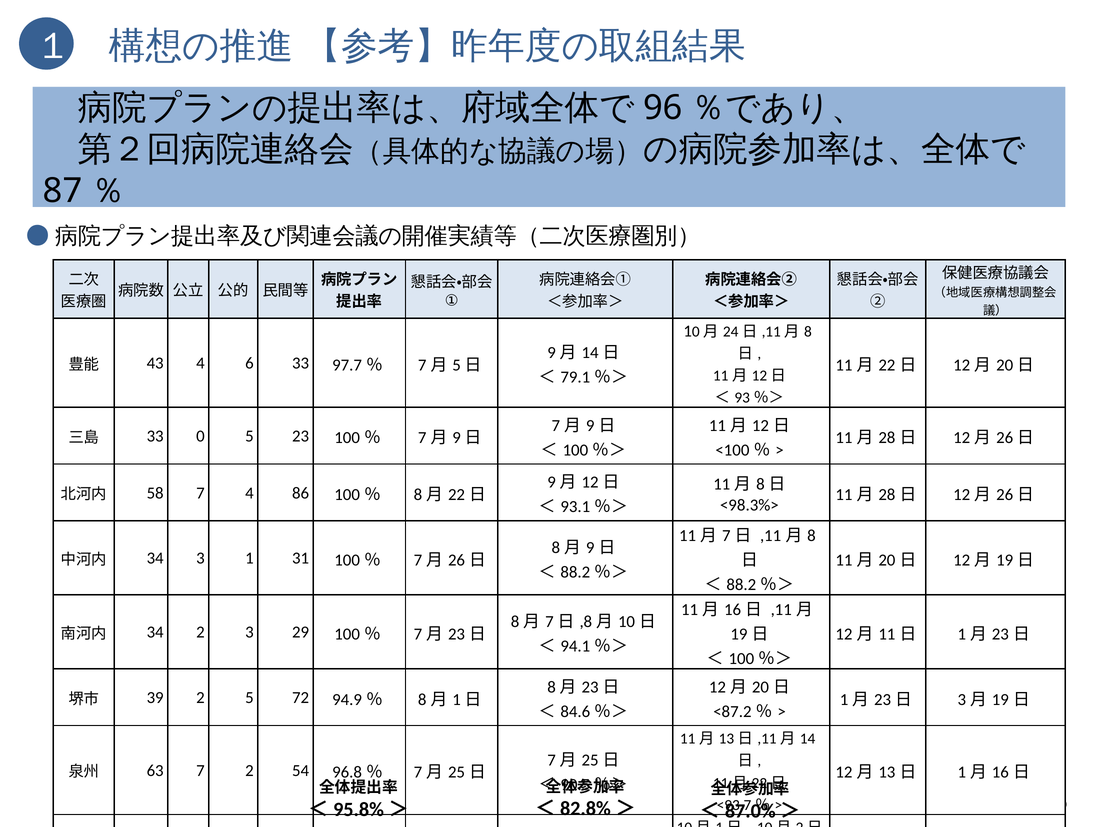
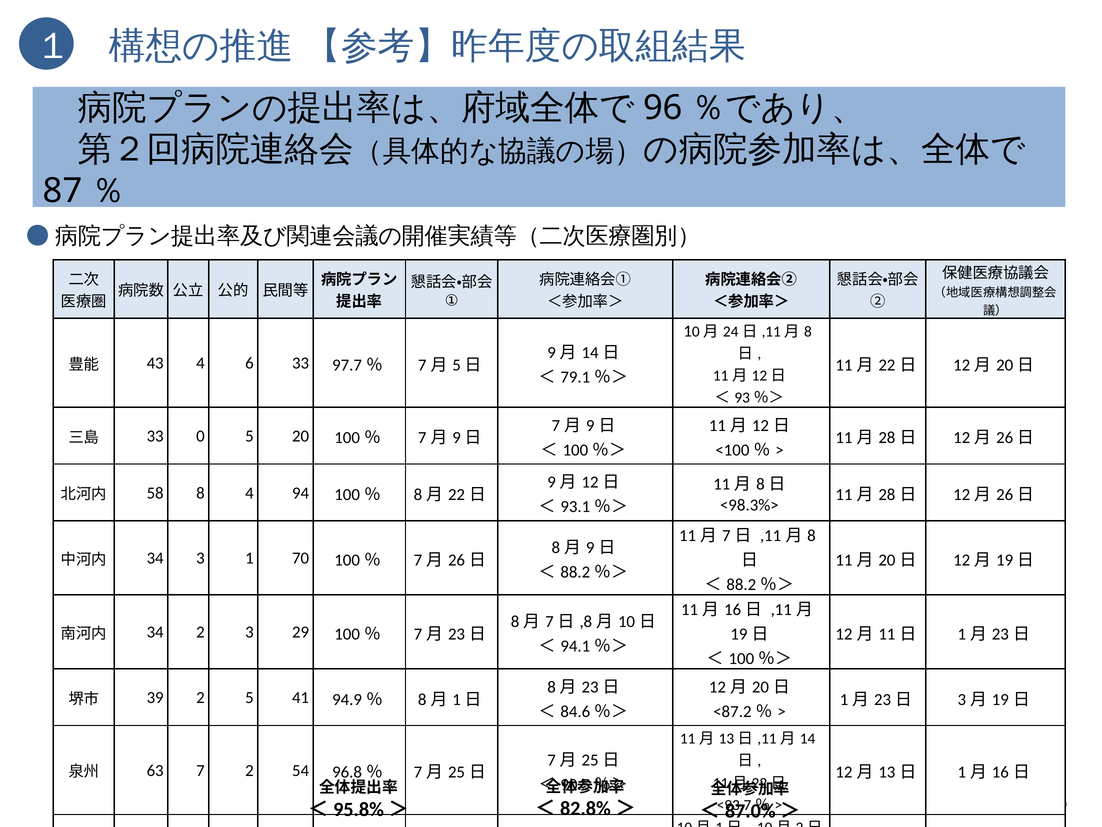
5 23: 23 -> 20
58 7: 7 -> 8
86: 86 -> 94
1 31: 31 -> 70
72: 72 -> 41
